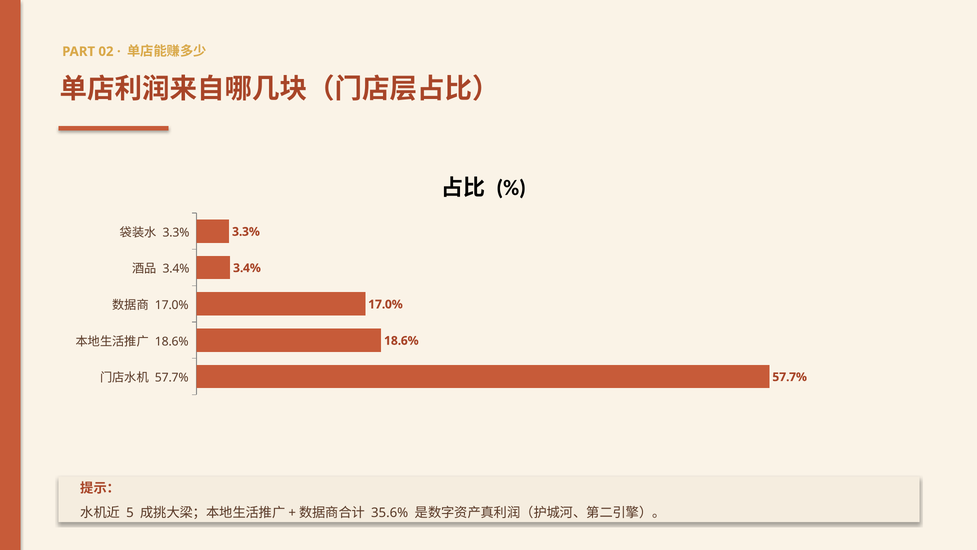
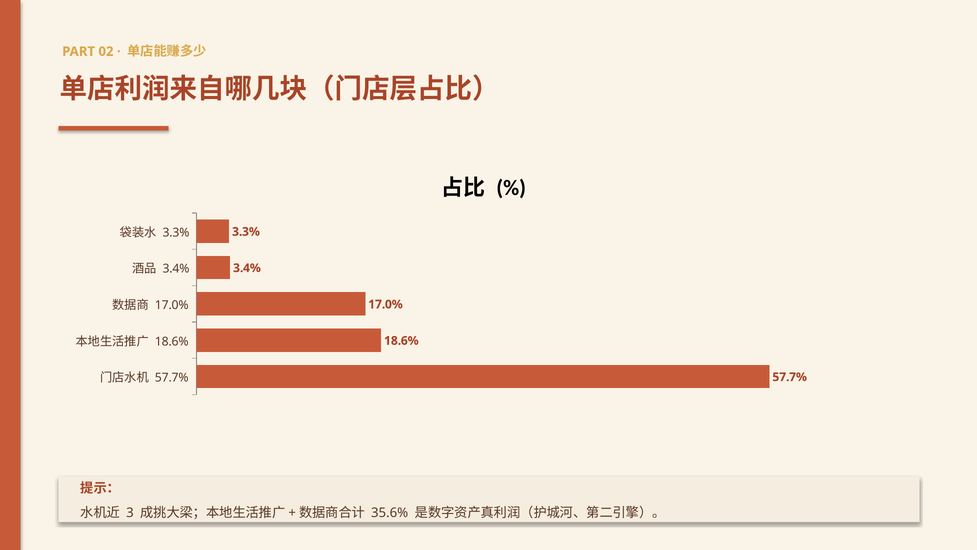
5: 5 -> 3
